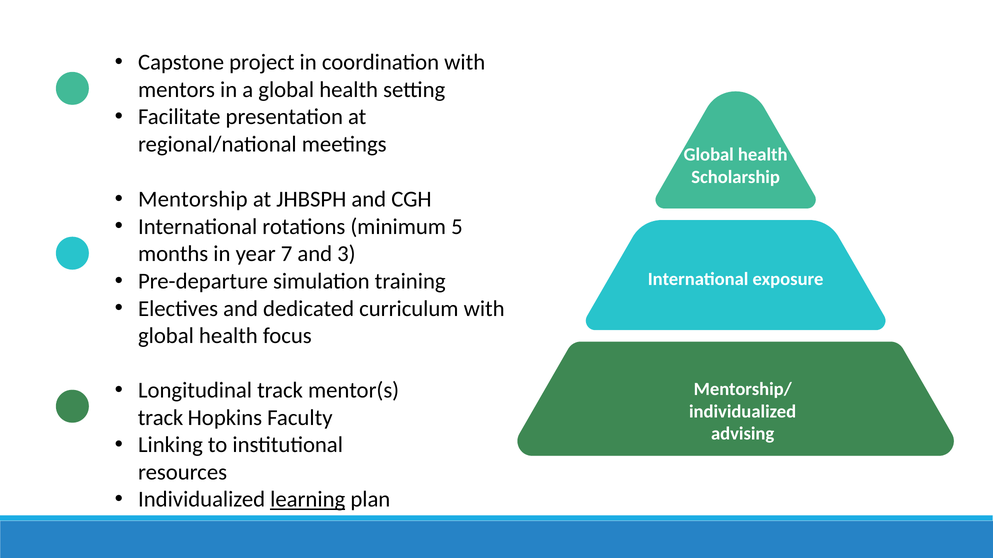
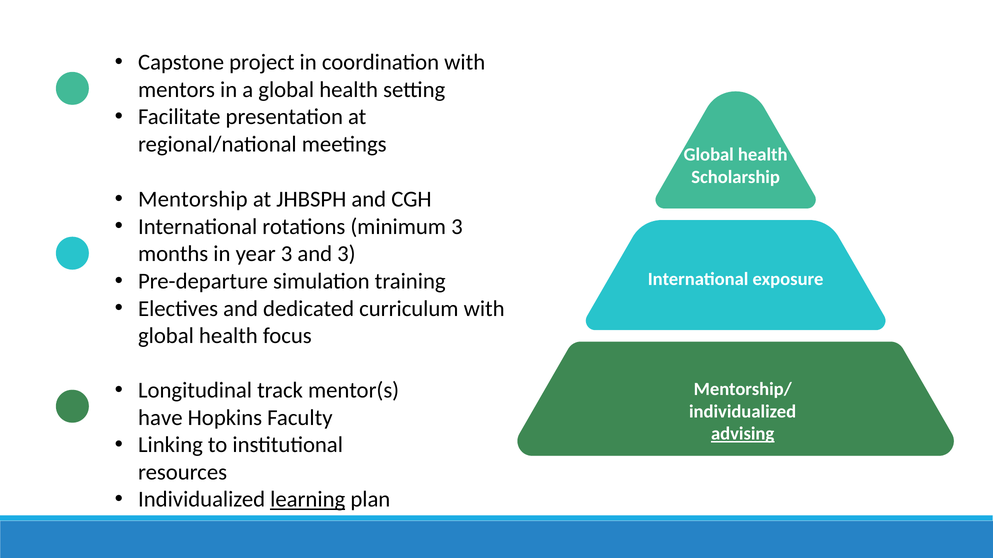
minimum 5: 5 -> 3
year 7: 7 -> 3
track at (161, 418): track -> have
advising underline: none -> present
